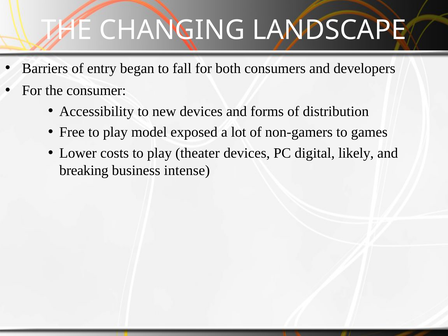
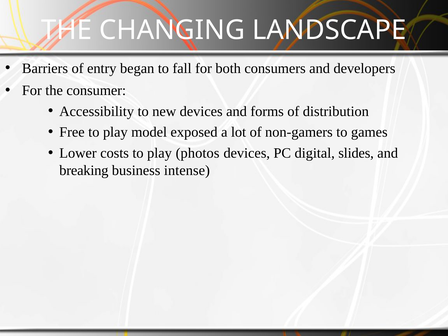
theater: theater -> photos
likely: likely -> slides
